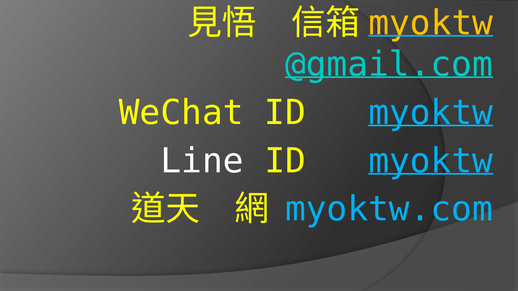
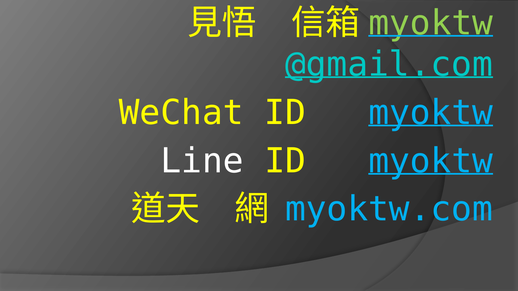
myoktw at (431, 23) colour: yellow -> light green
